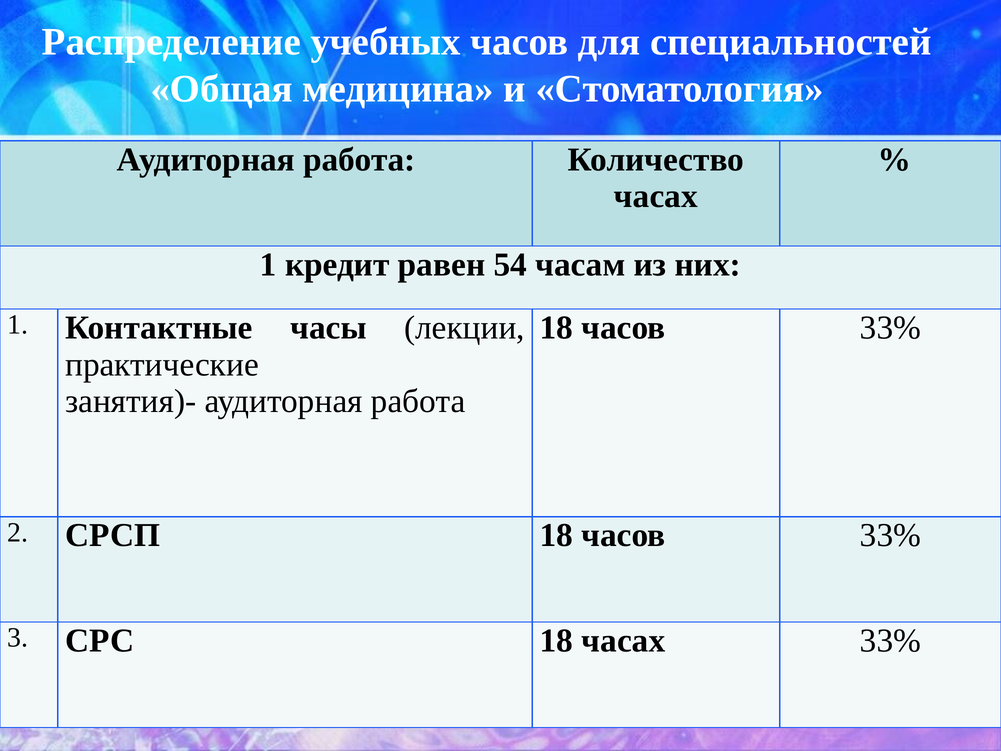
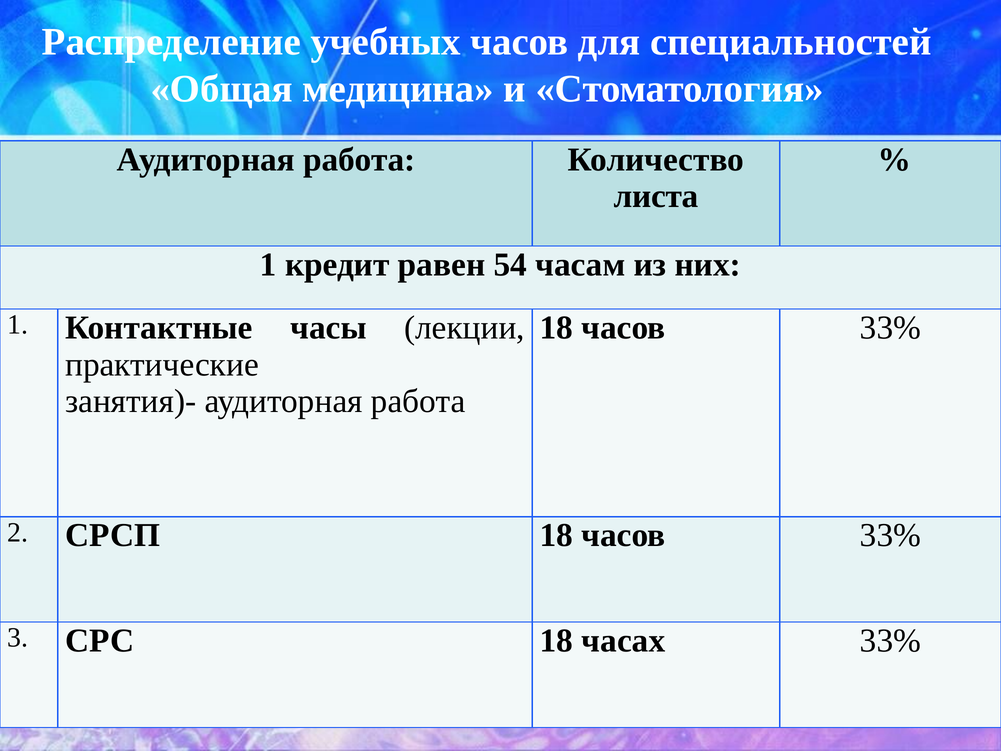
часах at (656, 196): часах -> листа
